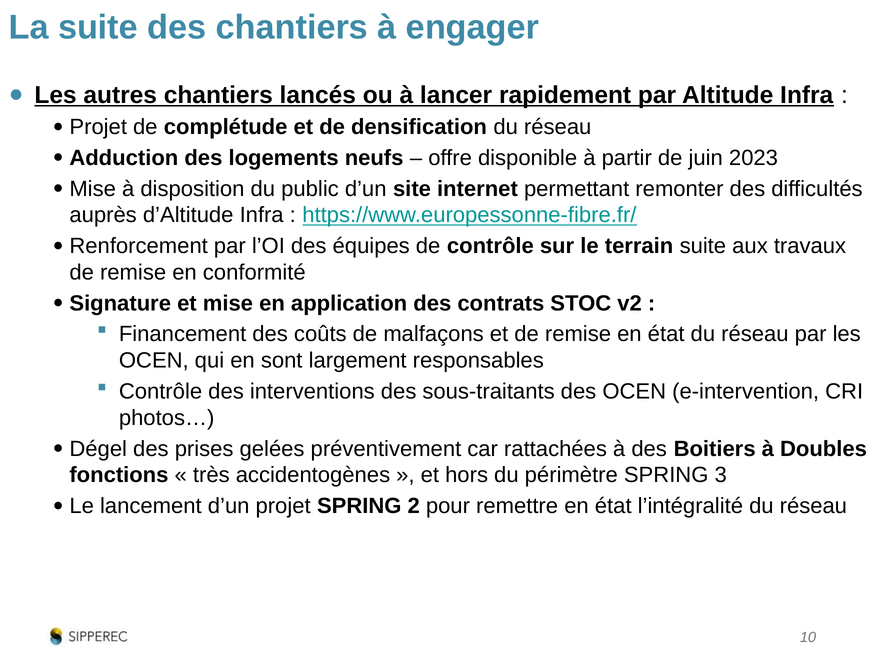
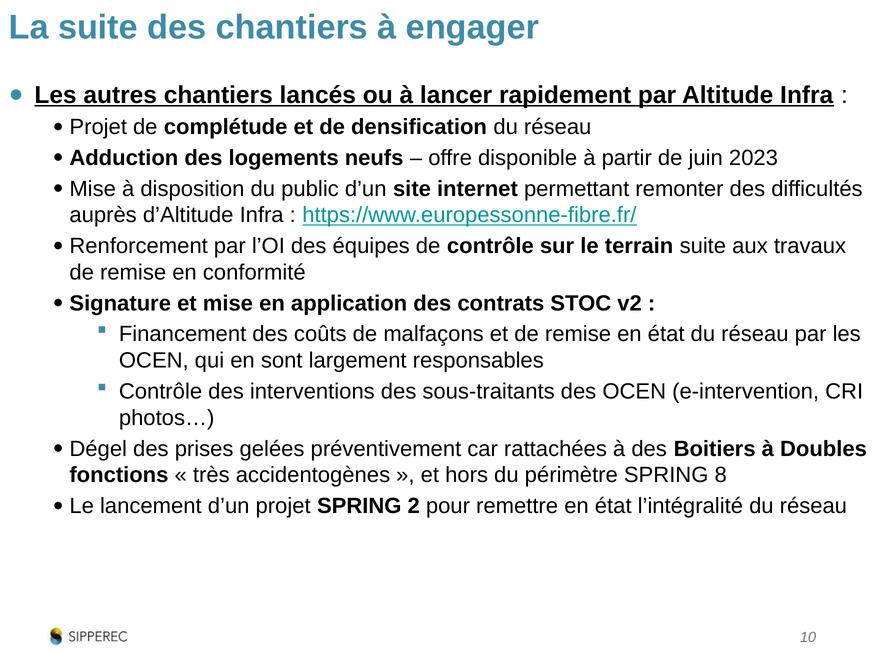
3: 3 -> 8
